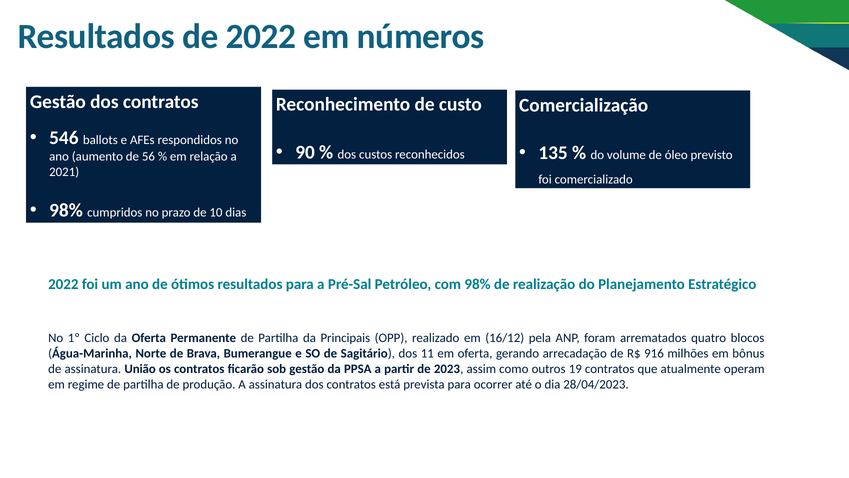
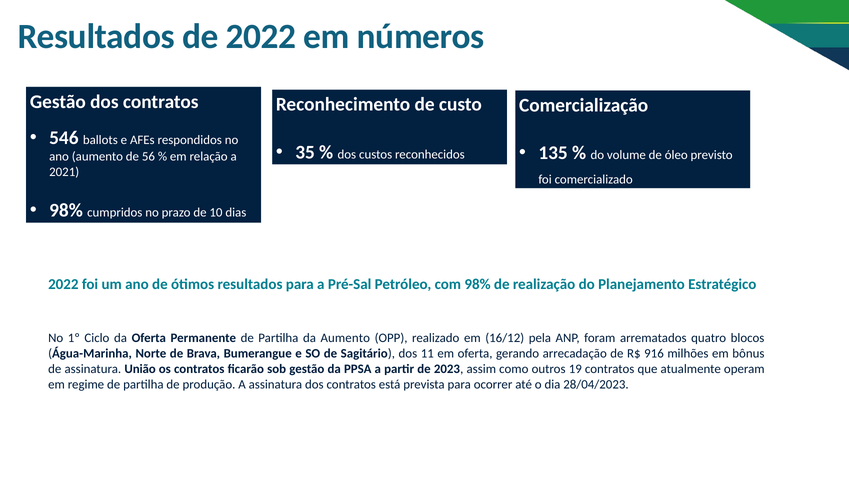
90: 90 -> 35
da Principais: Principais -> Aumento
